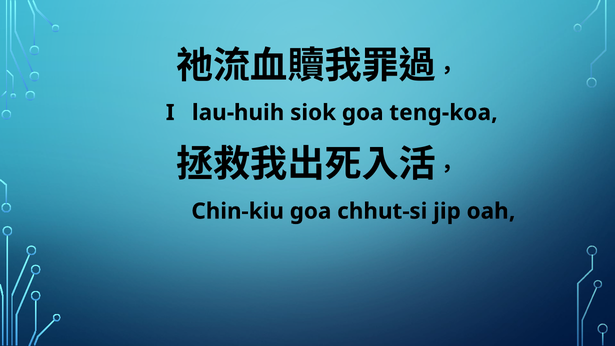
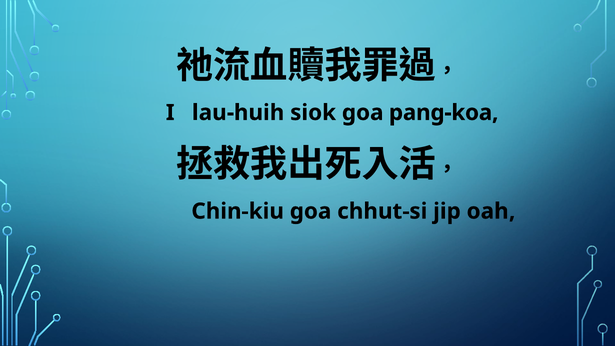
teng-koa: teng-koa -> pang-koa
